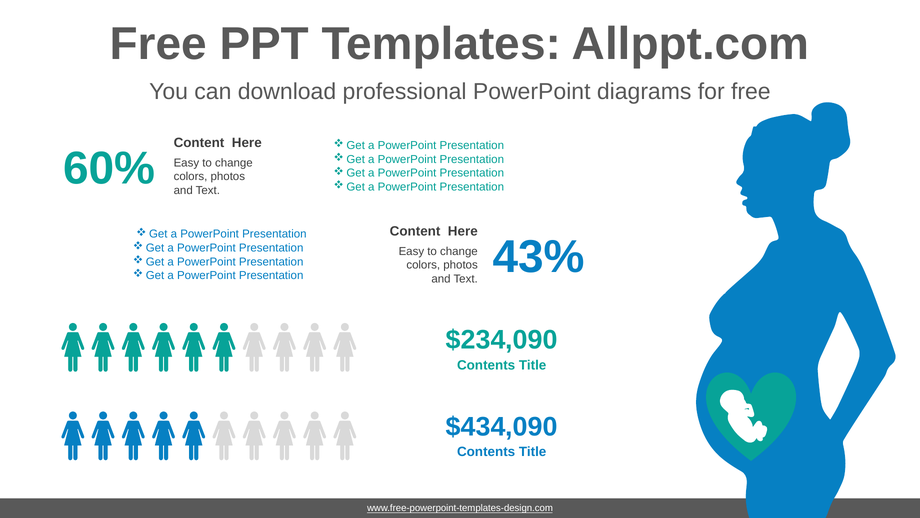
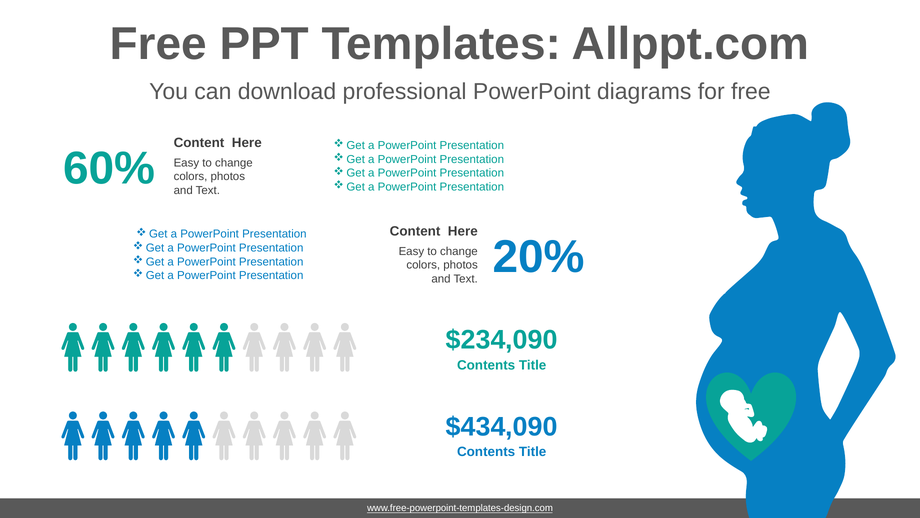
43%: 43% -> 20%
